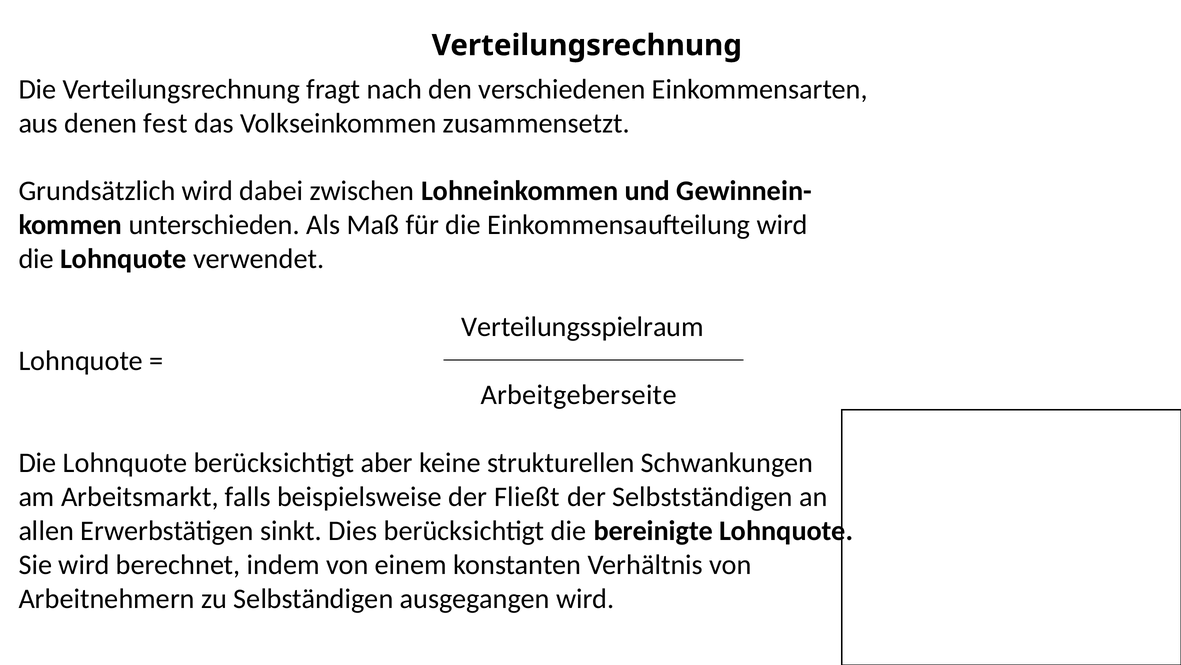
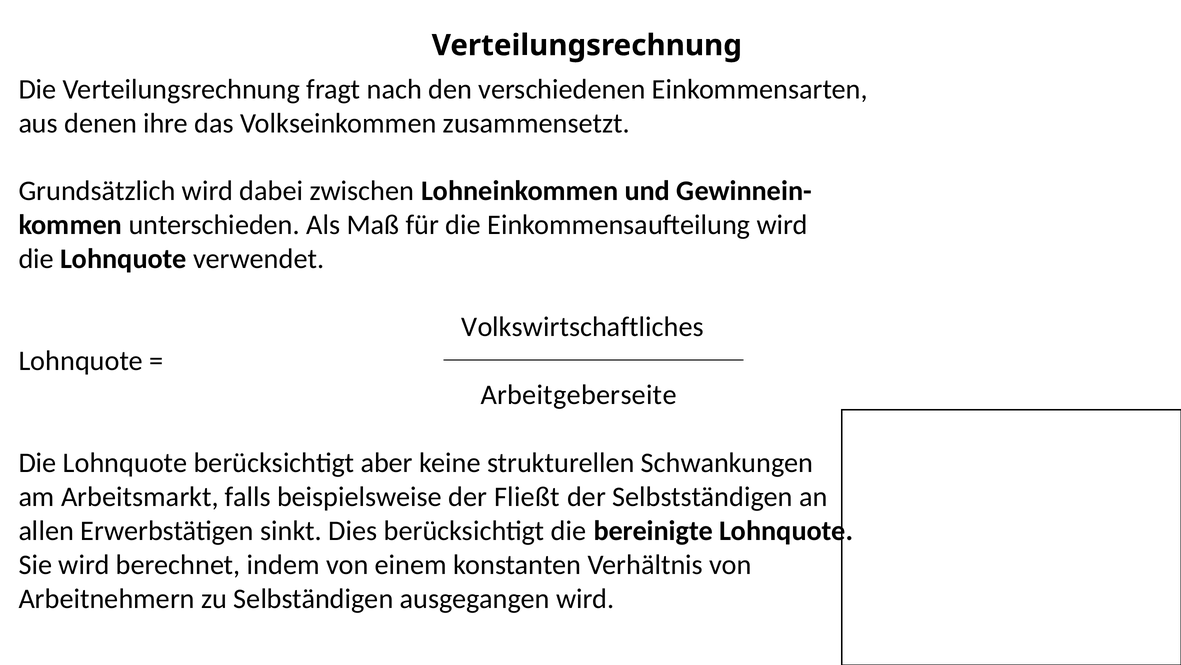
fest: fest -> ihre
Verteilungsspielraum: Verteilungsspielraum -> Volkswirtschaftliches
